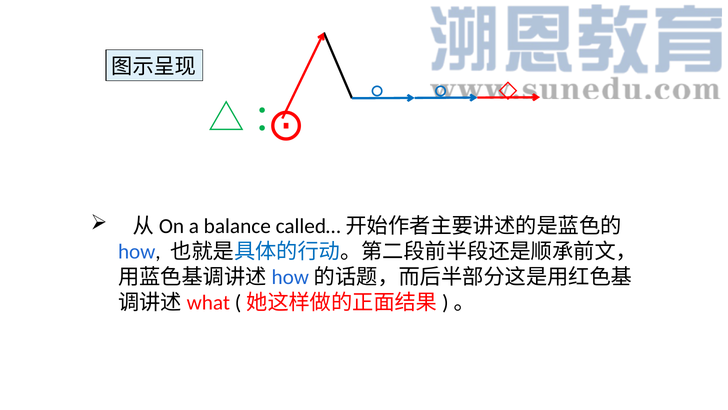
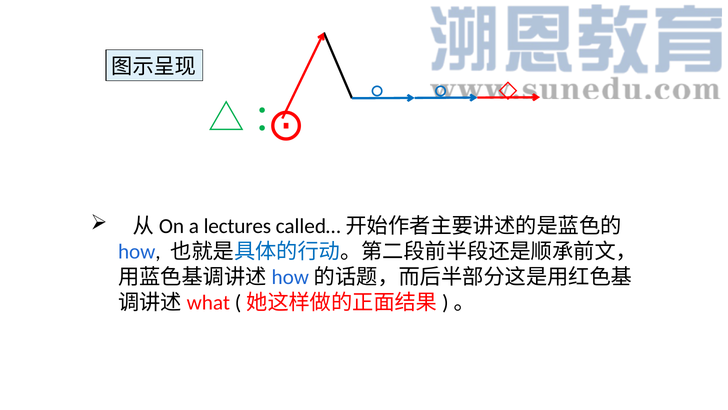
balance: balance -> lectures
